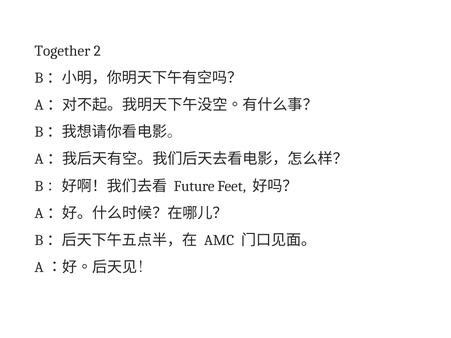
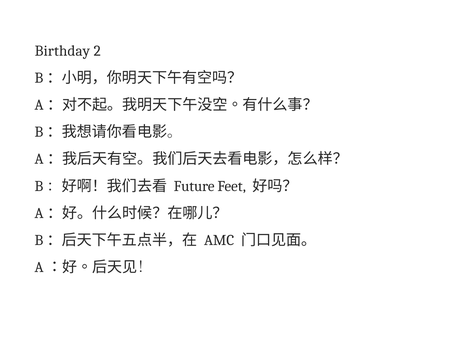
Together: Together -> Birthday
